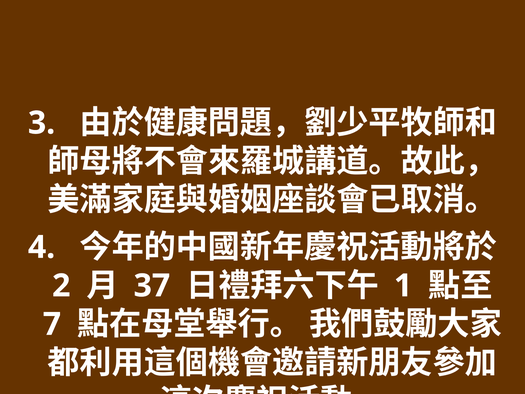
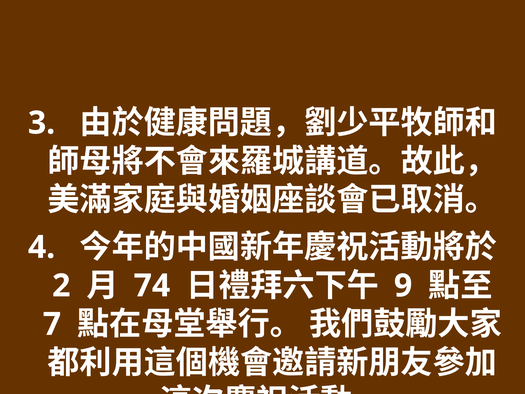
37: 37 -> 74
1: 1 -> 9
